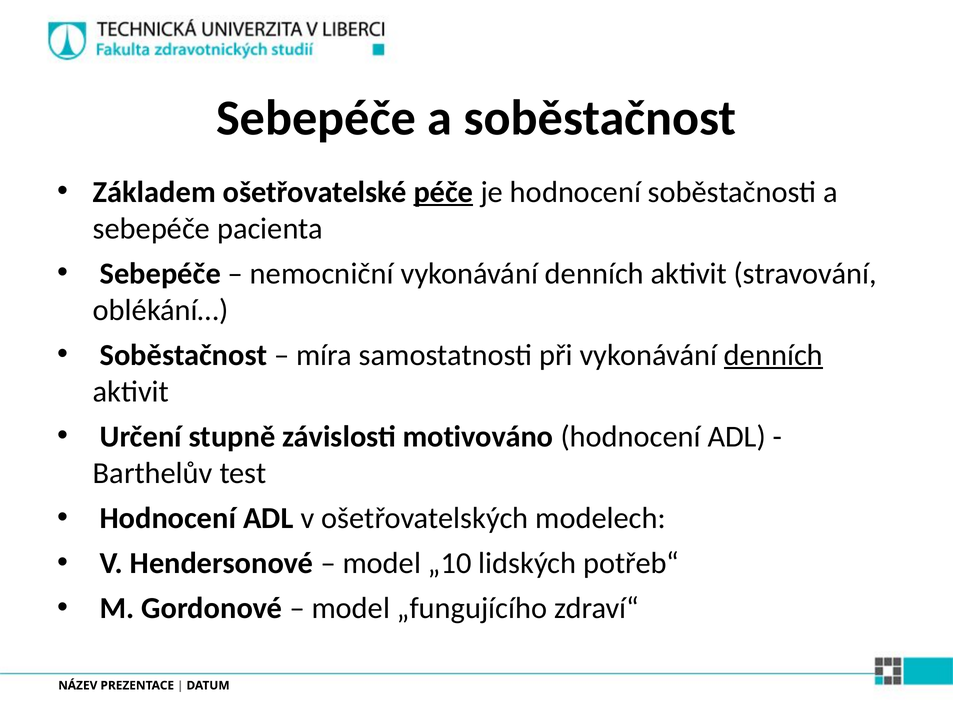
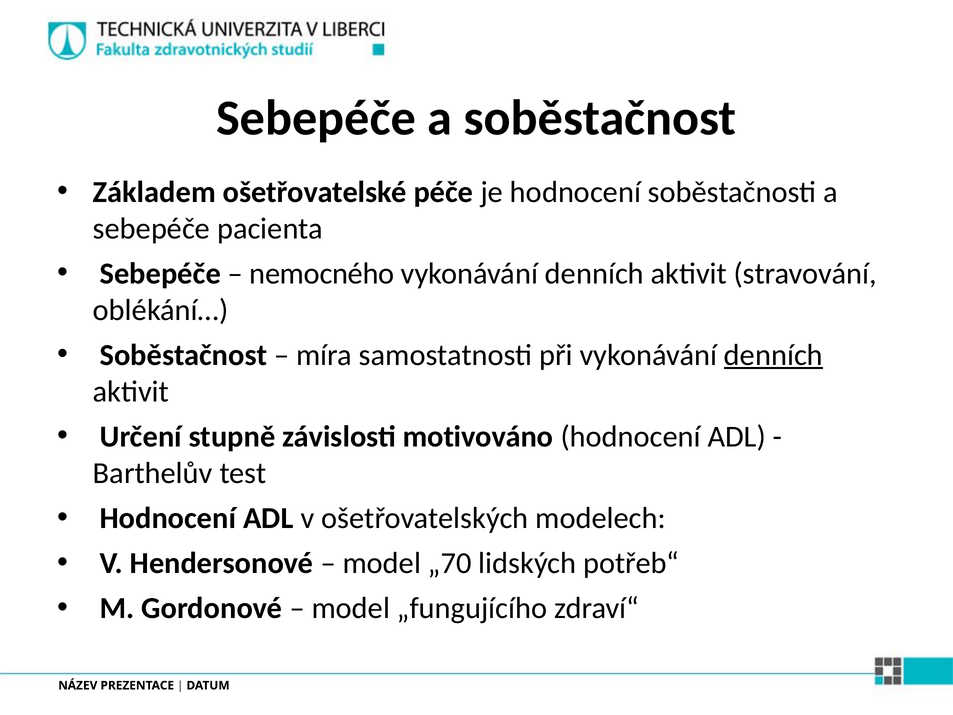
péče underline: present -> none
nemocniční: nemocniční -> nemocného
„10: „10 -> „70
